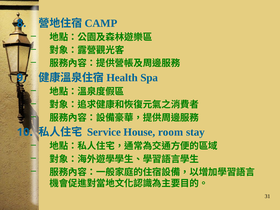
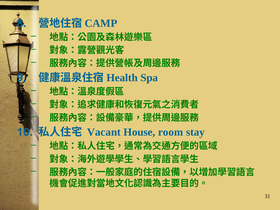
Service: Service -> Vacant
